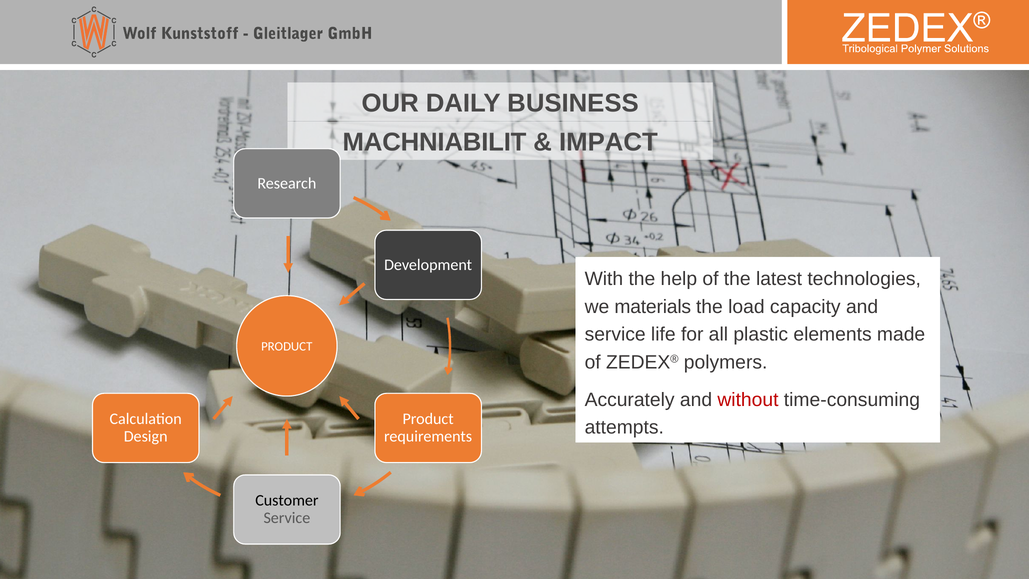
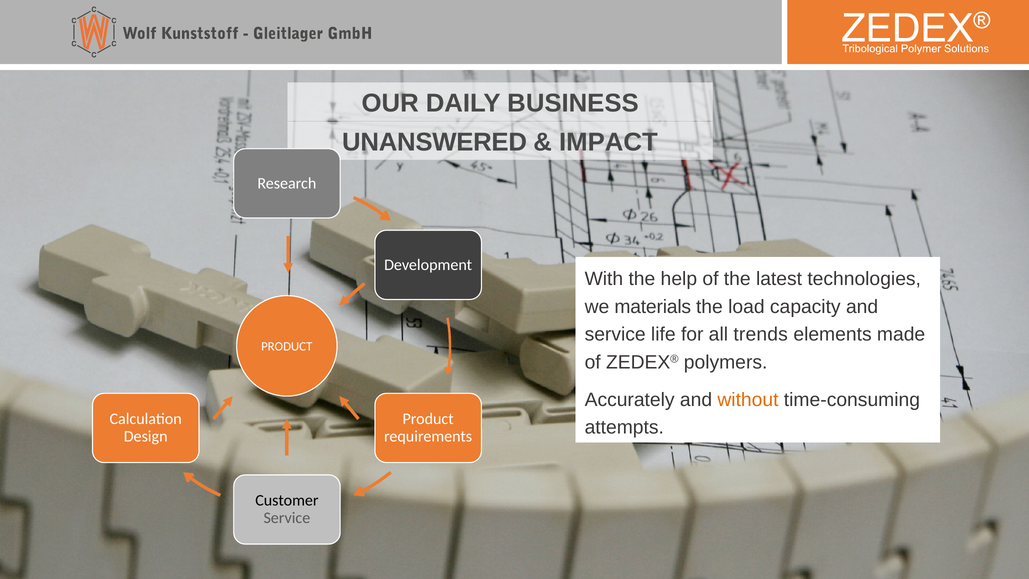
MACHNIABILIT: MACHNIABILIT -> UNANSWERED
plastic: plastic -> trends
without colour: red -> orange
